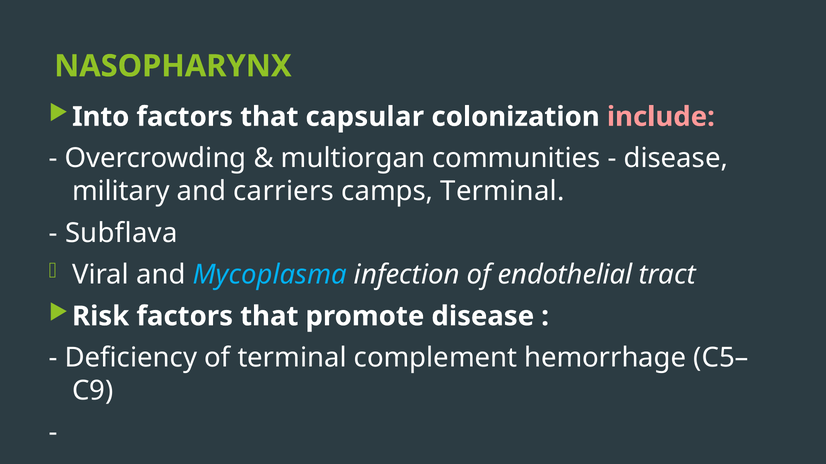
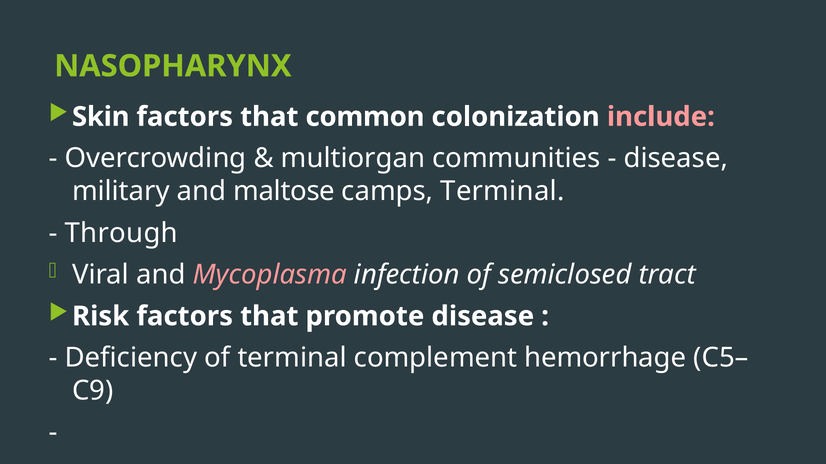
Into: Into -> Skin
capsular: capsular -> common
carriers: carriers -> maltose
Subflava: Subflava -> Through
Mycoplasma colour: light blue -> pink
endothelial: endothelial -> semiclosed
